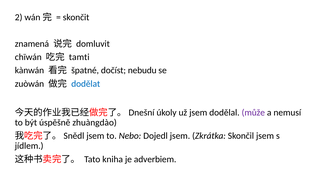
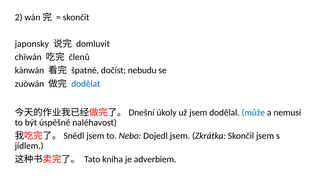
znamená: znamená -> japonsky
tamti: tamti -> členů
může colour: purple -> blue
zhuàngdào: zhuàngdào -> naléhavost
